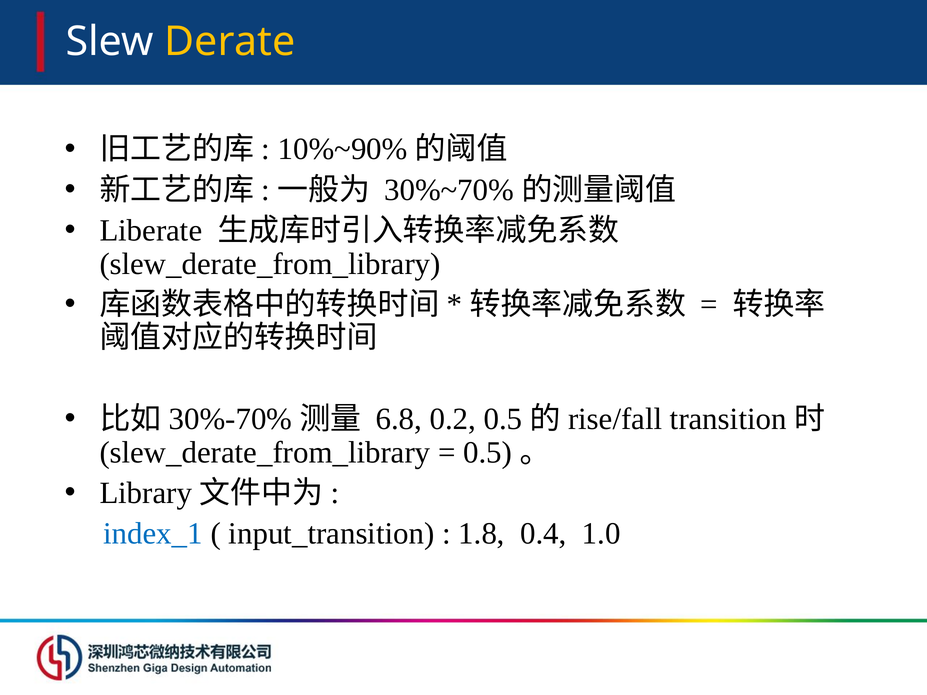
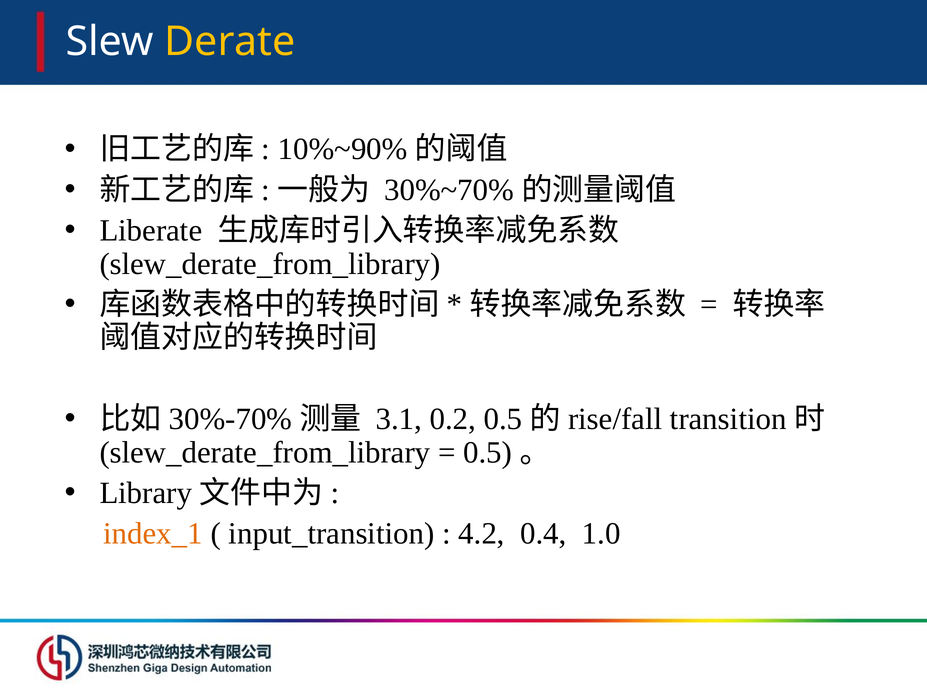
6.8: 6.8 -> 3.1
index_1 colour: blue -> orange
1.8: 1.8 -> 4.2
